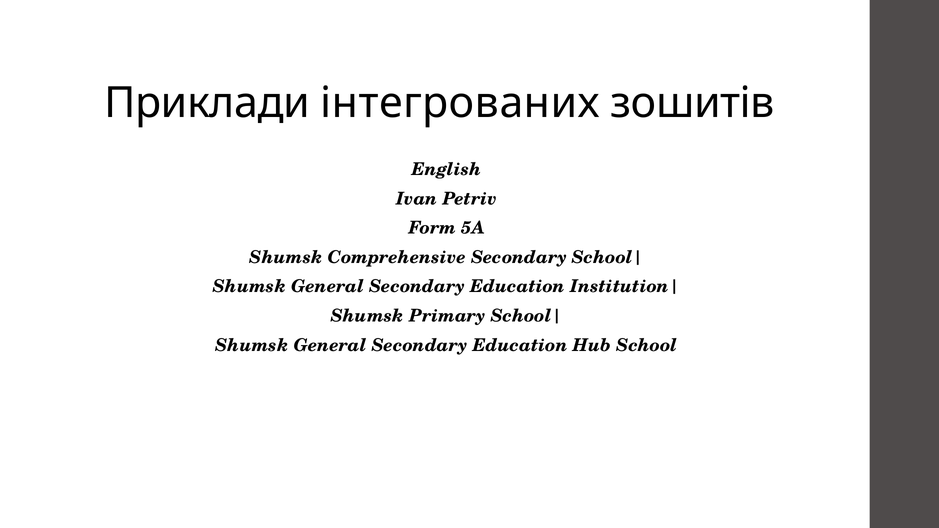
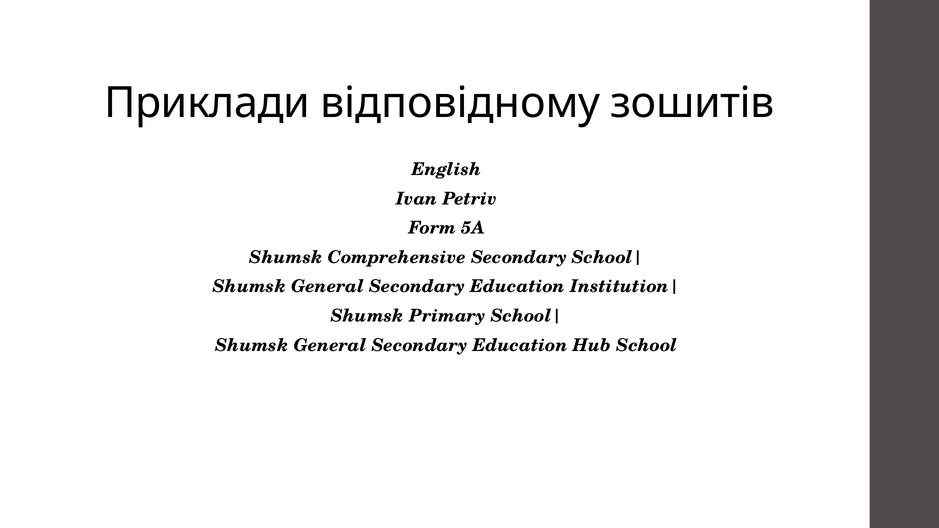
інтегрованих: інтегрованих -> відповідному
